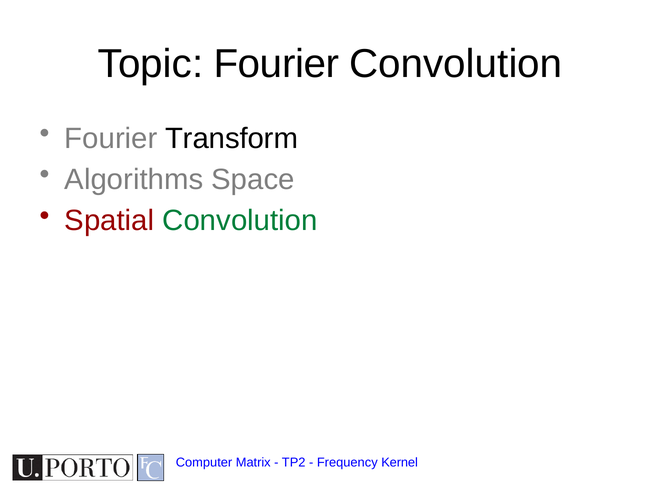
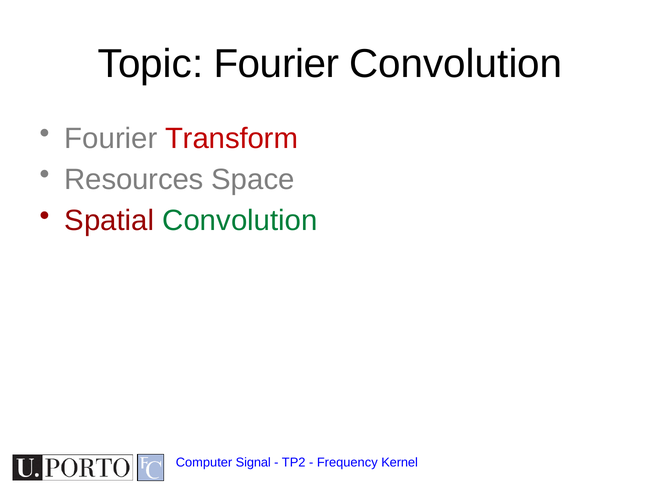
Transform colour: black -> red
Algorithms: Algorithms -> Resources
Matrix: Matrix -> Signal
